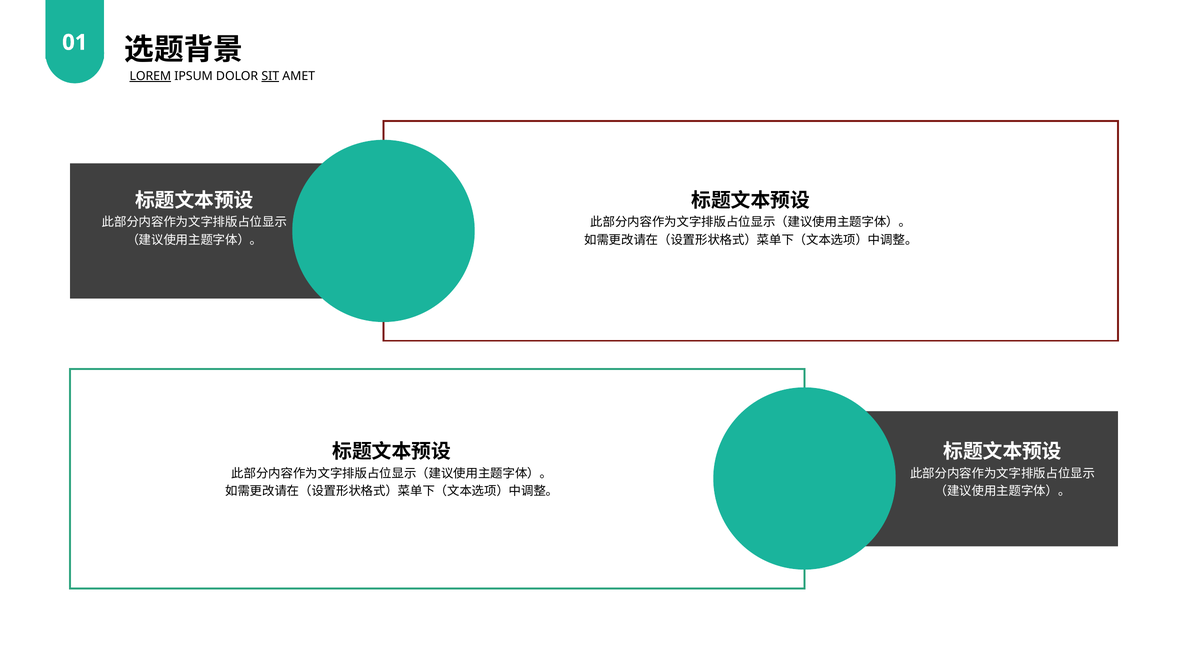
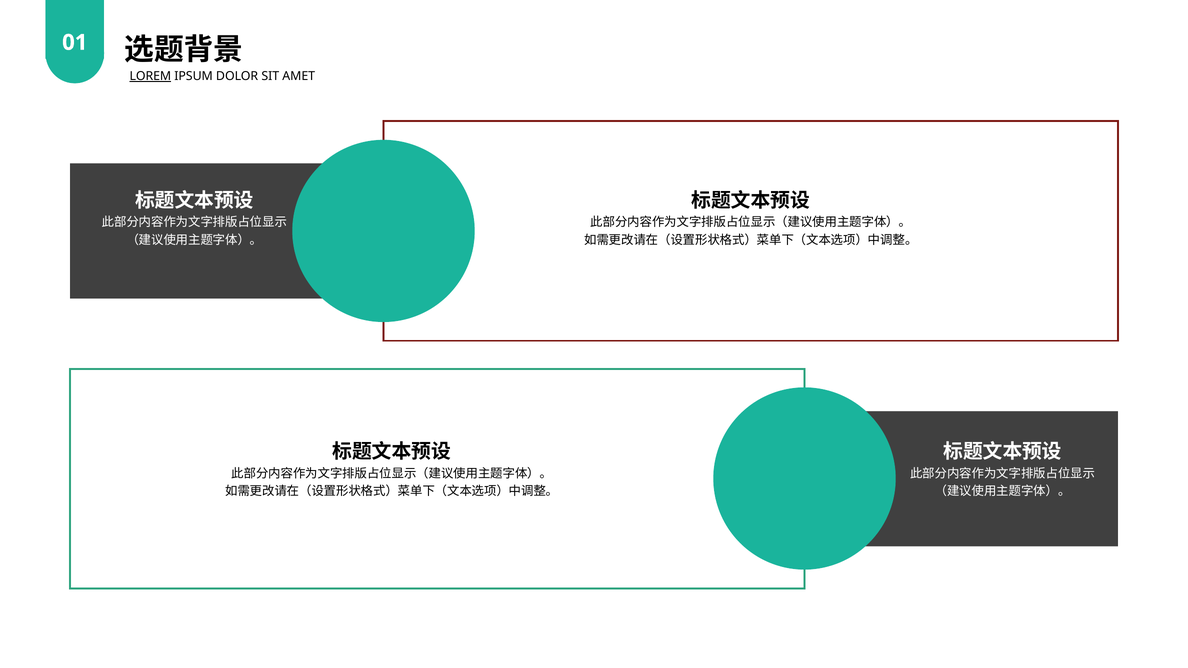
SIT underline: present -> none
